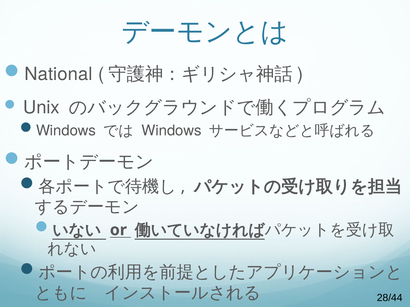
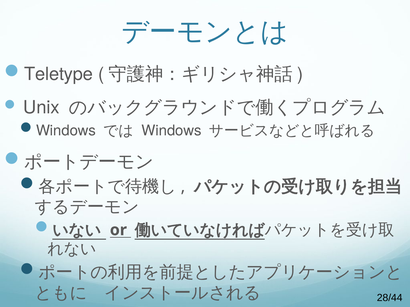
National: National -> Teletype
